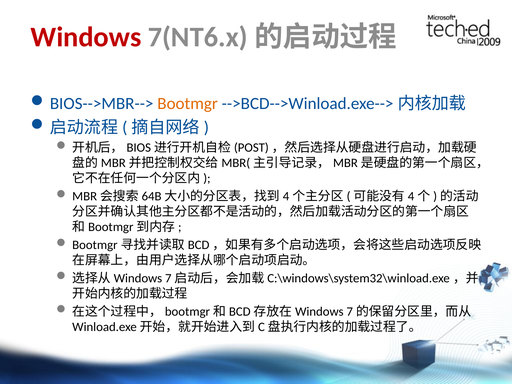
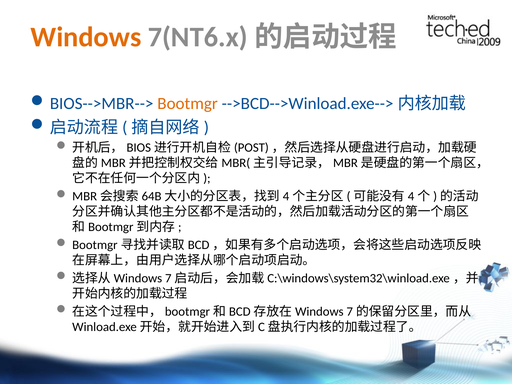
Windows colour: red -> orange
